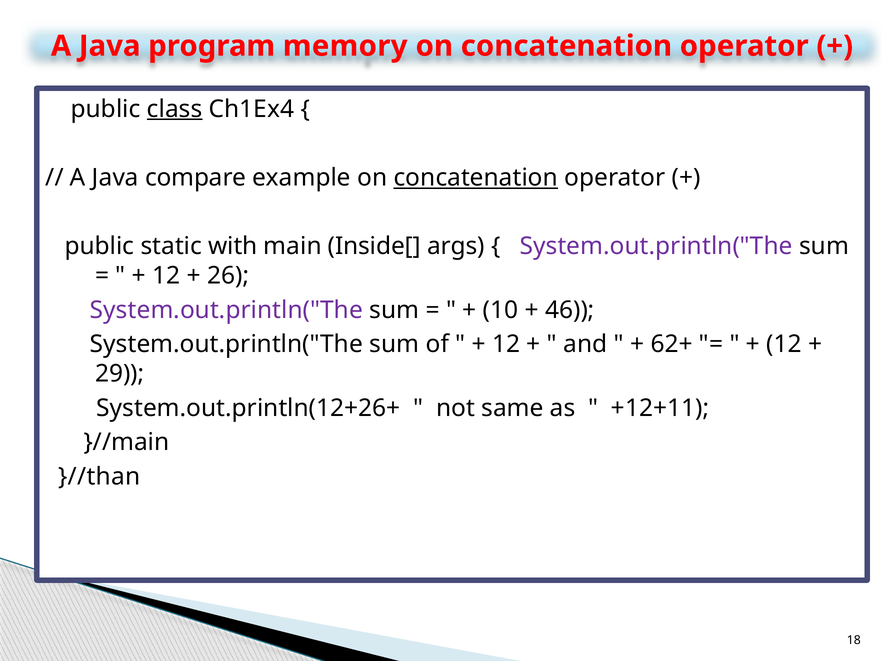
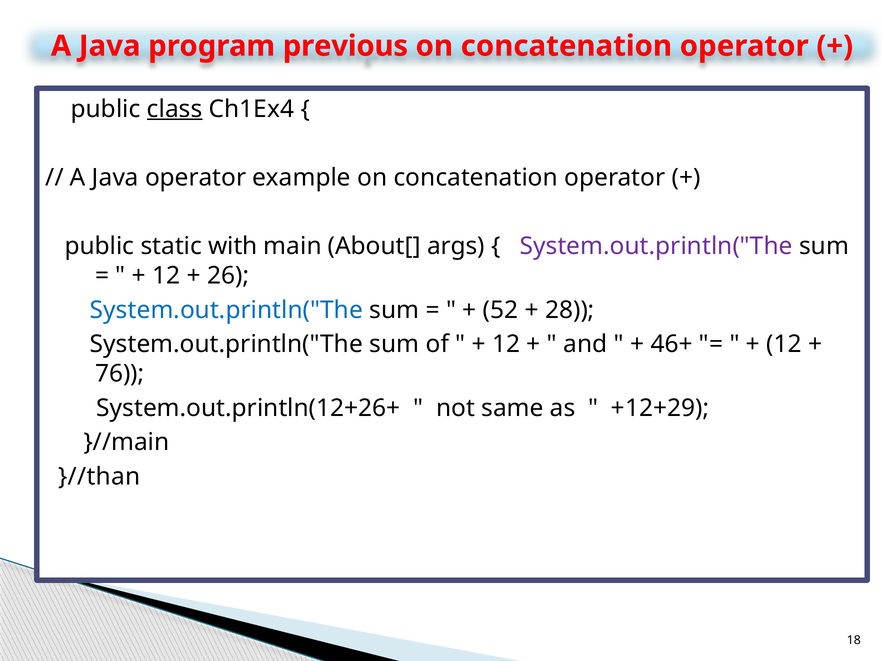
memory: memory -> previous
Java compare: compare -> operator
concatenation at (476, 178) underline: present -> none
Inside[: Inside[ -> About[
System.out.println("The at (226, 310) colour: purple -> blue
10: 10 -> 52
46: 46 -> 28
62+: 62+ -> 46+
29: 29 -> 76
+12+11: +12+11 -> +12+29
